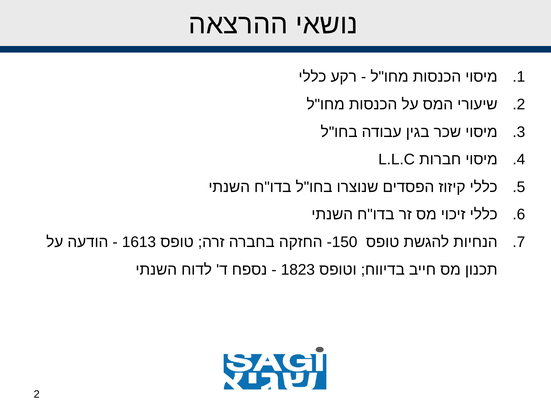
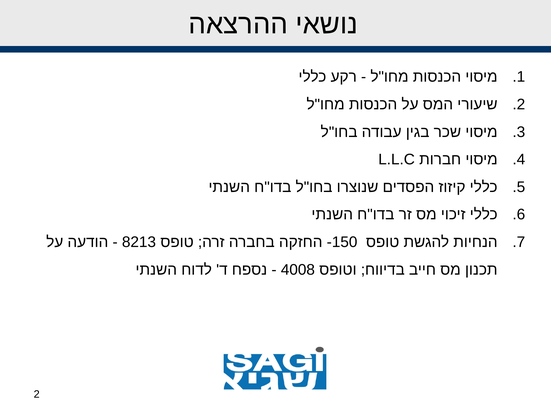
1613: 1613 -> 8213
1823: 1823 -> 4008
